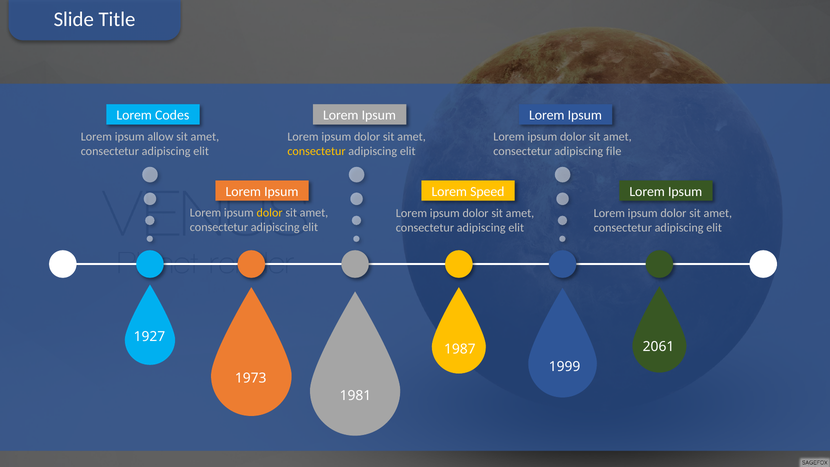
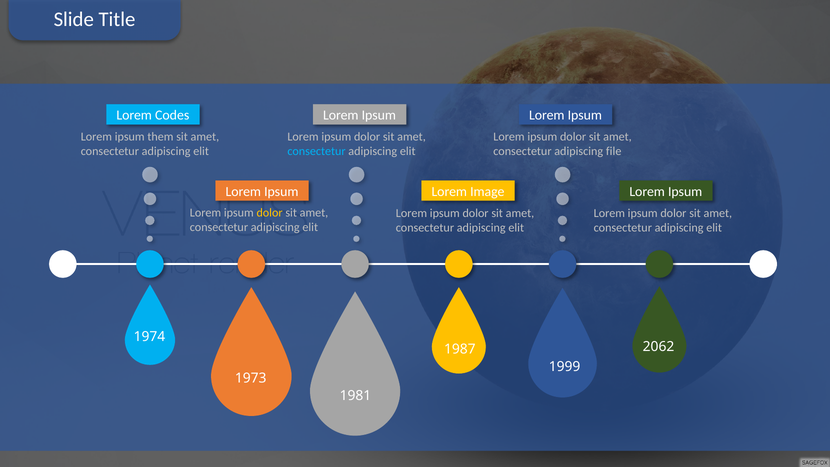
allow: allow -> them
consectetur at (317, 151) colour: yellow -> light blue
Speed: Speed -> Image
1927: 1927 -> 1974
2061: 2061 -> 2062
